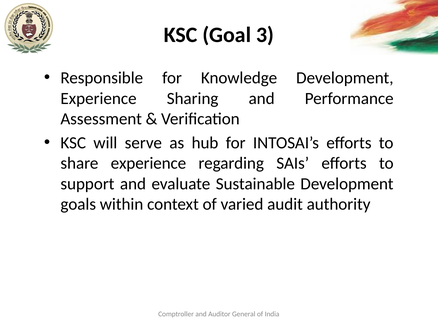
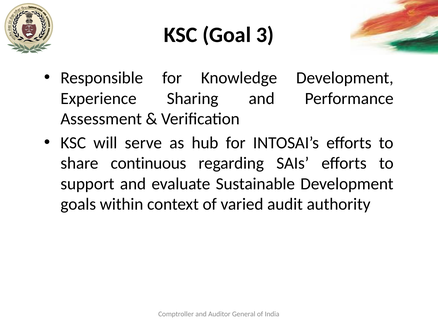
share experience: experience -> continuous
